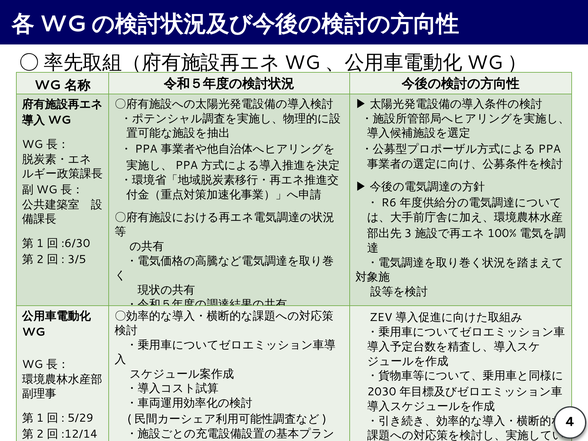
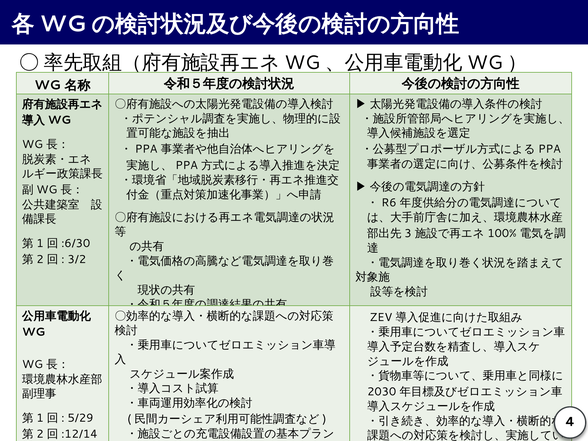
3/5: 3/5 -> 3/2
